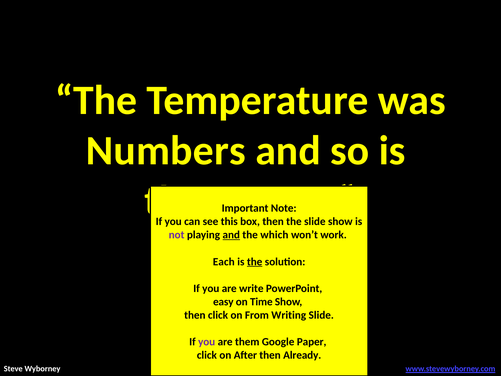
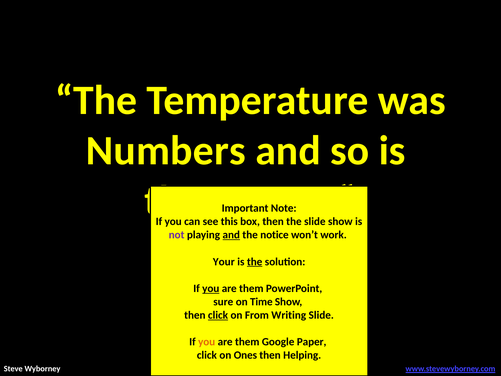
which: which -> notice
Each: Each -> Your
you at (211, 288) underline: none -> present
write at (251, 288): write -> them
easy: easy -> sure
click at (218, 315) underline: none -> present
you at (207, 342) colour: purple -> orange
After: After -> Ones
Already: Already -> Helping
